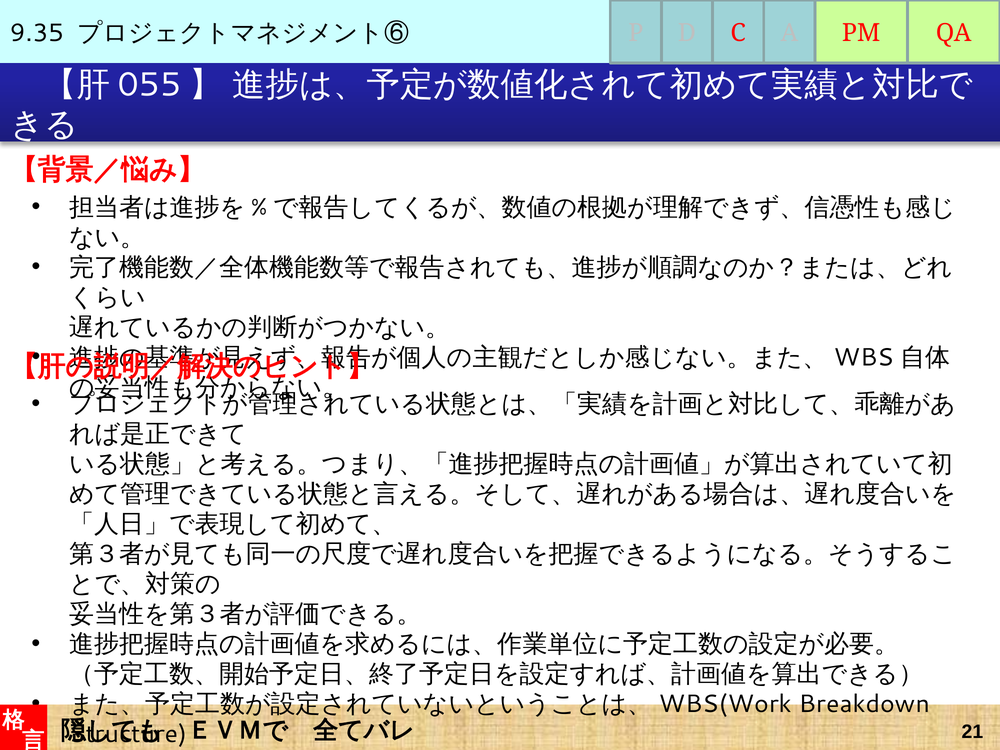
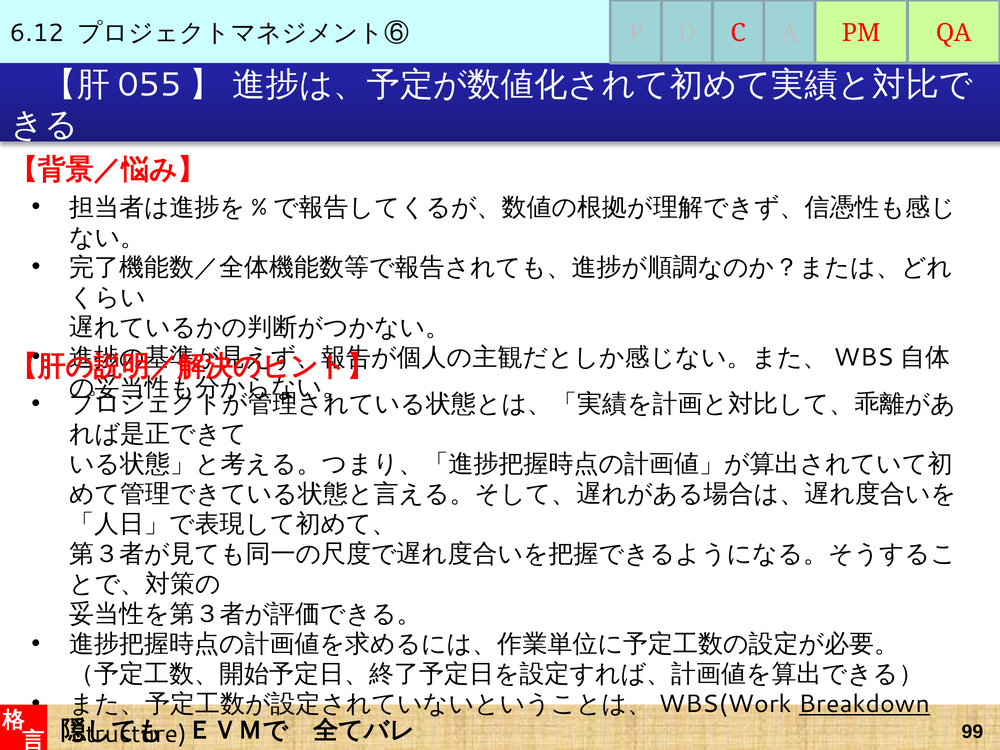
9.35: 9.35 -> 6.12
Breakdown underline: none -> present
21: 21 -> 99
